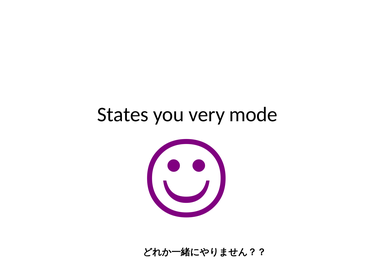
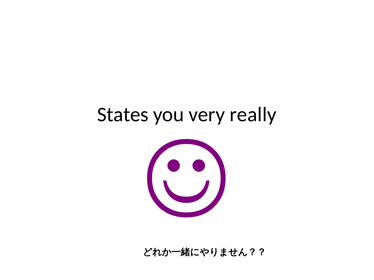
mode: mode -> really
